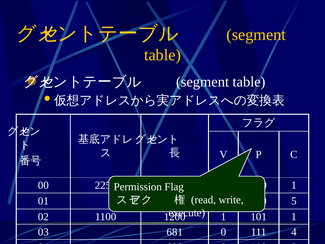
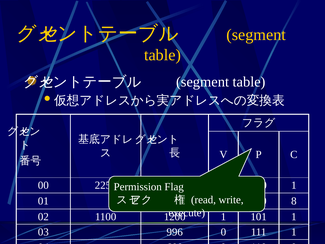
5: 5 -> 8
681: 681 -> 996
111 4: 4 -> 1
